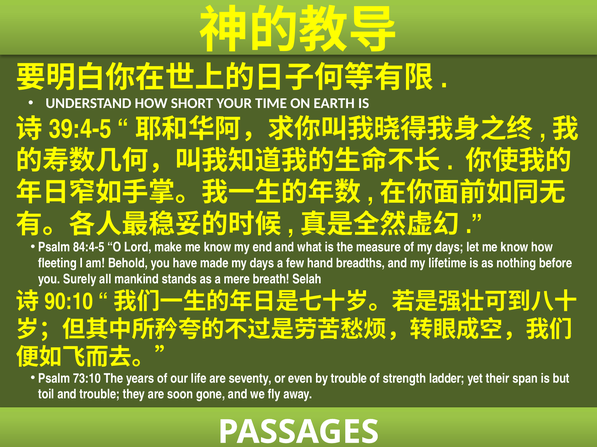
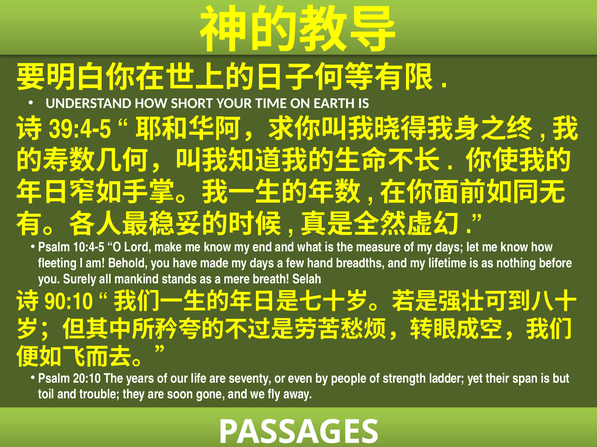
84:4-5: 84:4-5 -> 10:4-5
73:10: 73:10 -> 20:10
by trouble: trouble -> people
